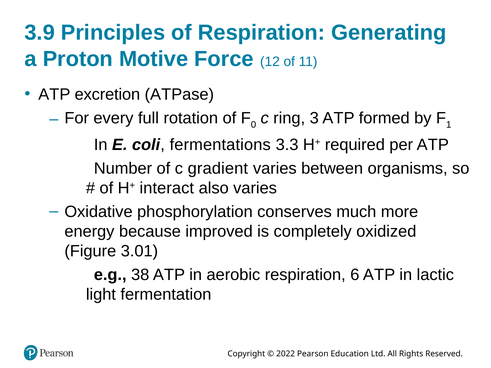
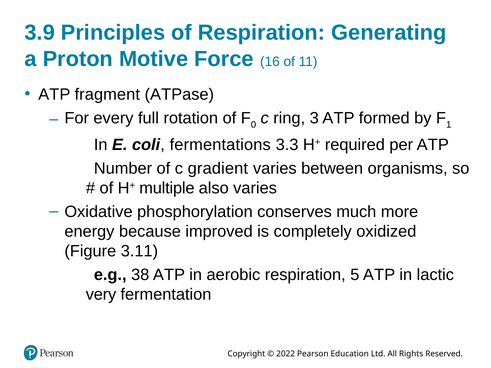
12: 12 -> 16
excretion: excretion -> fragment
interact: interact -> multiple
3.01: 3.01 -> 3.11
6: 6 -> 5
light: light -> very
